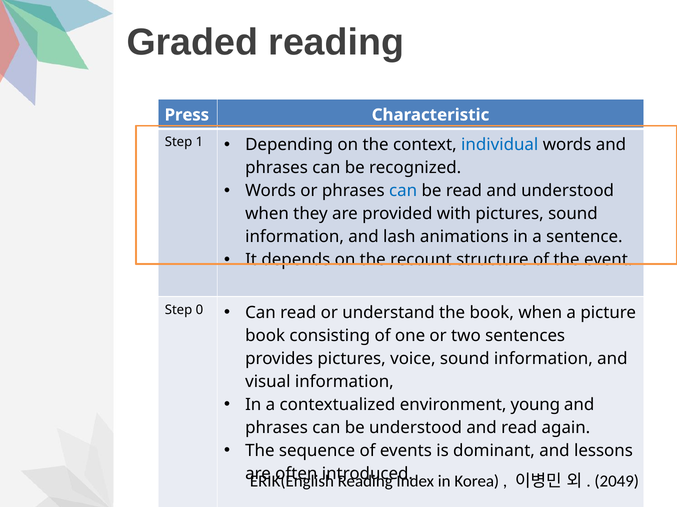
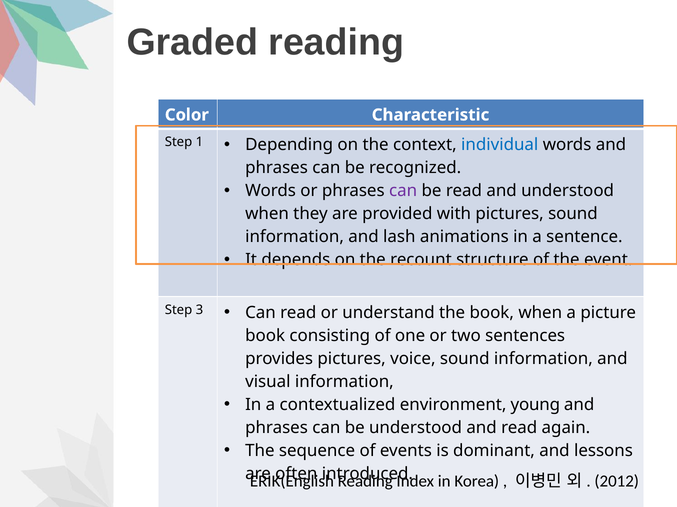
Press: Press -> Color
can at (403, 191) colour: blue -> purple
0: 0 -> 3
2049: 2049 -> 2012
